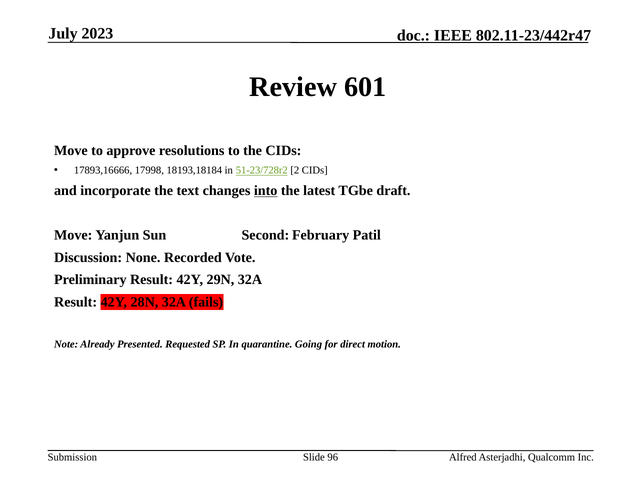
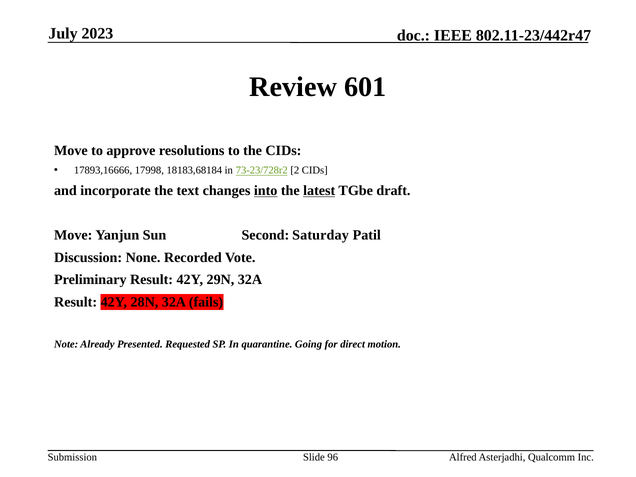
18193,18184: 18193,18184 -> 18183,68184
51-23/728r2: 51-23/728r2 -> 73-23/728r2
latest underline: none -> present
February: February -> Saturday
